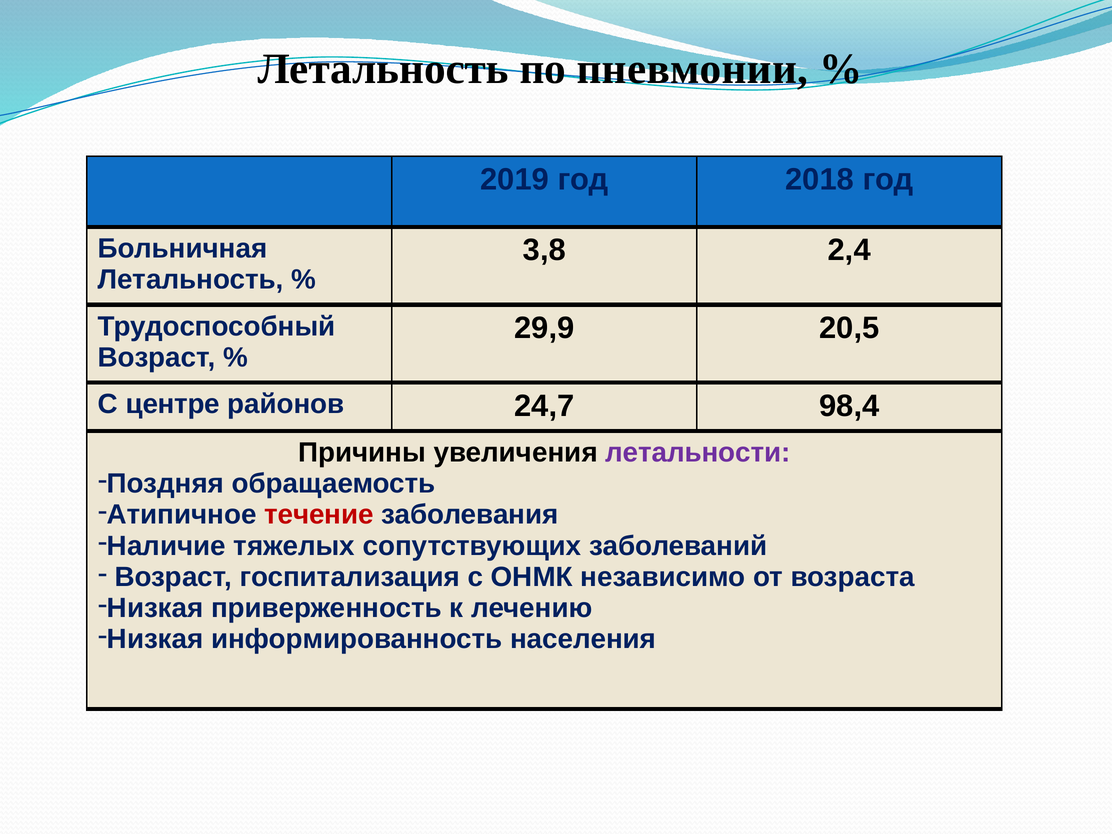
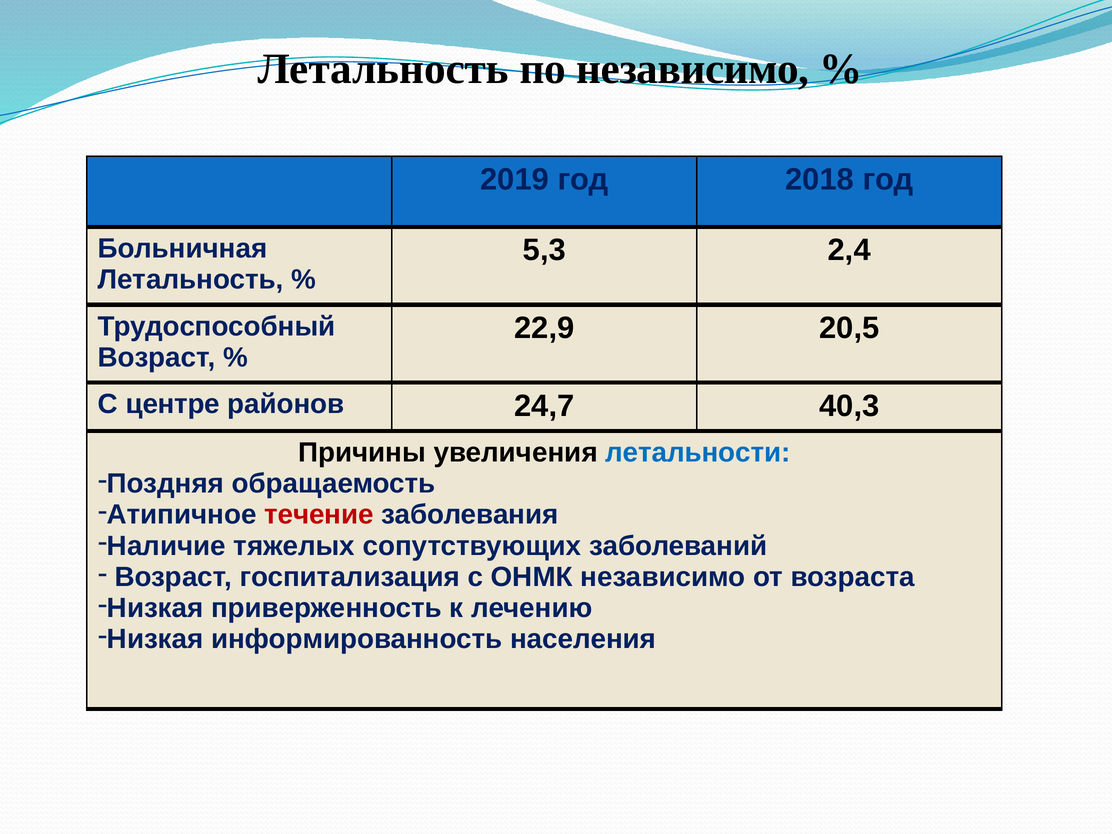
по пневмонии: пневмонии -> независимо
3,8: 3,8 -> 5,3
29,9: 29,9 -> 22,9
98,4: 98,4 -> 40,3
летальности colour: purple -> blue
